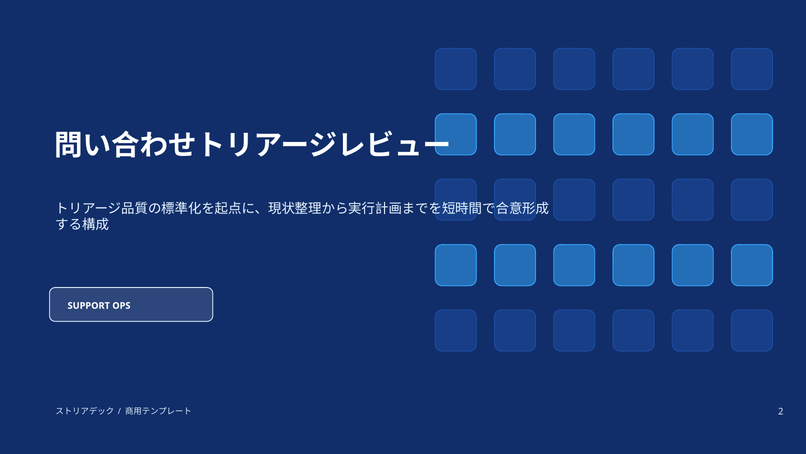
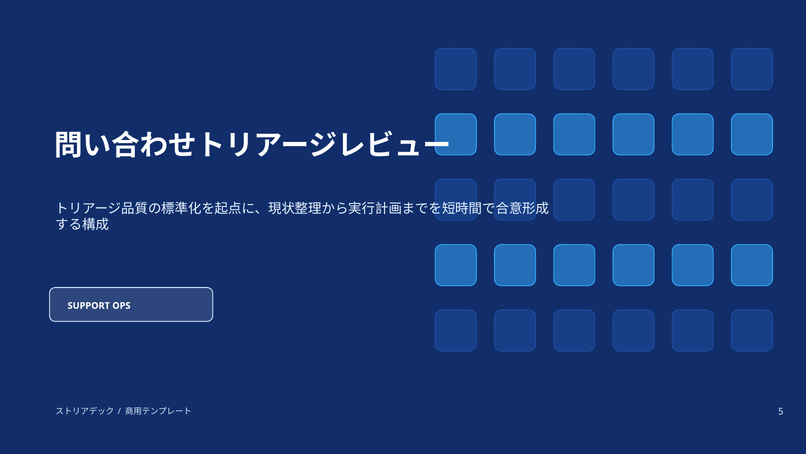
2: 2 -> 5
